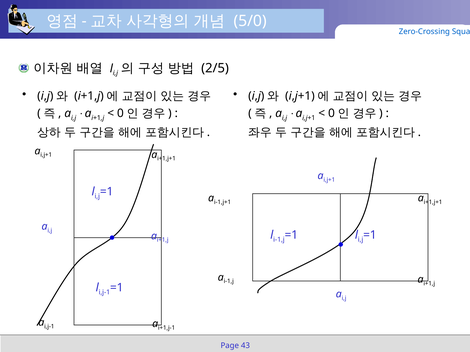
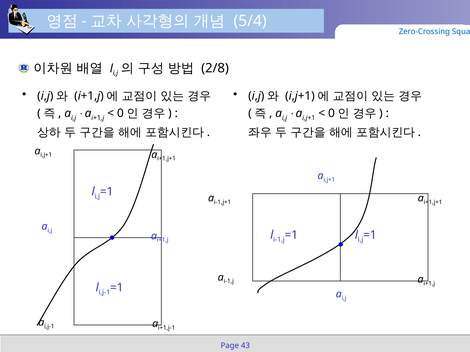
5/0: 5/0 -> 5/4
2/5: 2/5 -> 2/8
